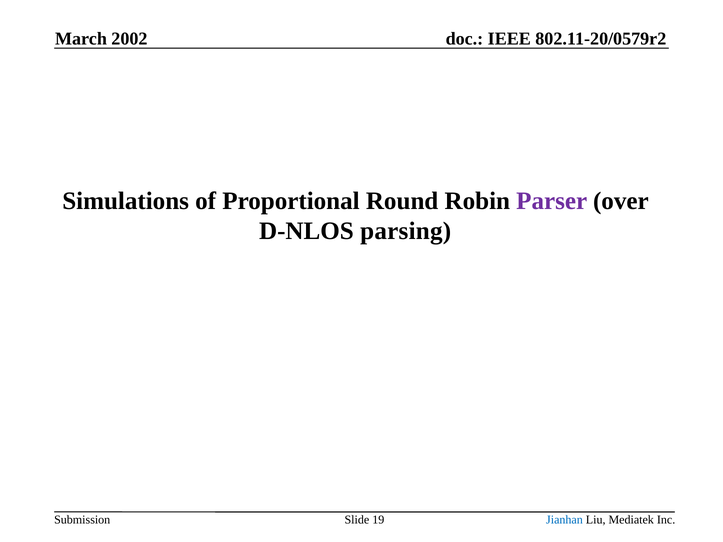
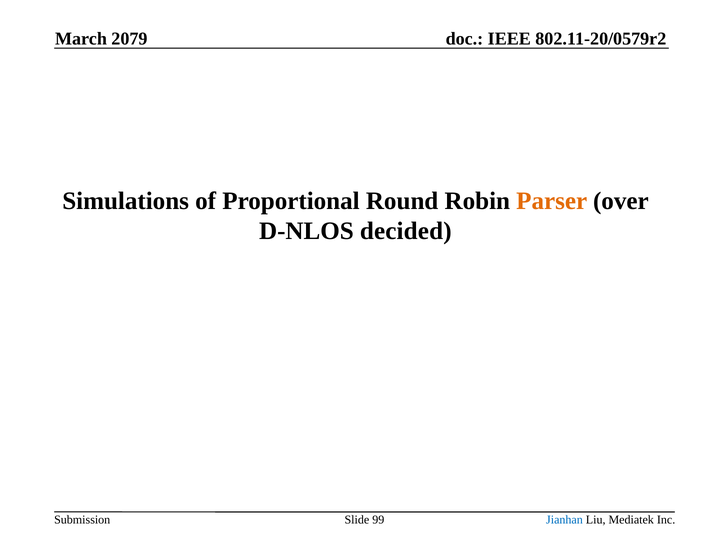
2002: 2002 -> 2079
Parser colour: purple -> orange
parsing: parsing -> decided
19: 19 -> 99
